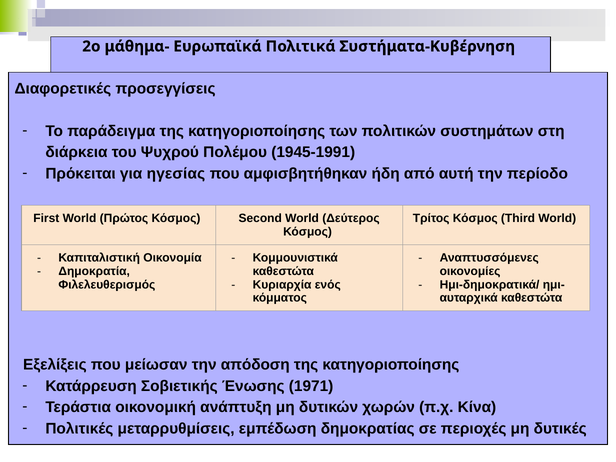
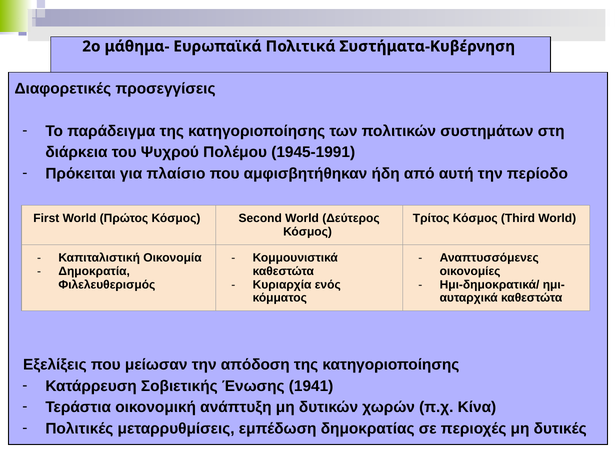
ηγεσίας: ηγεσίας -> πλαίσιο
1971: 1971 -> 1941
